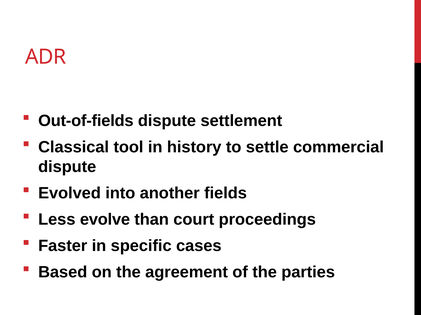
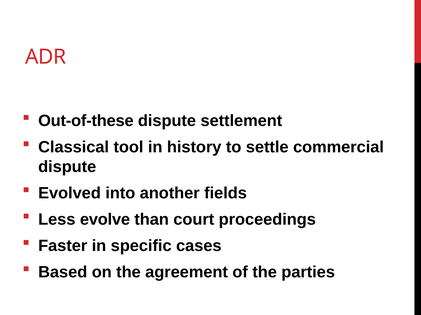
Out-of-fields: Out-of-fields -> Out-of-these
